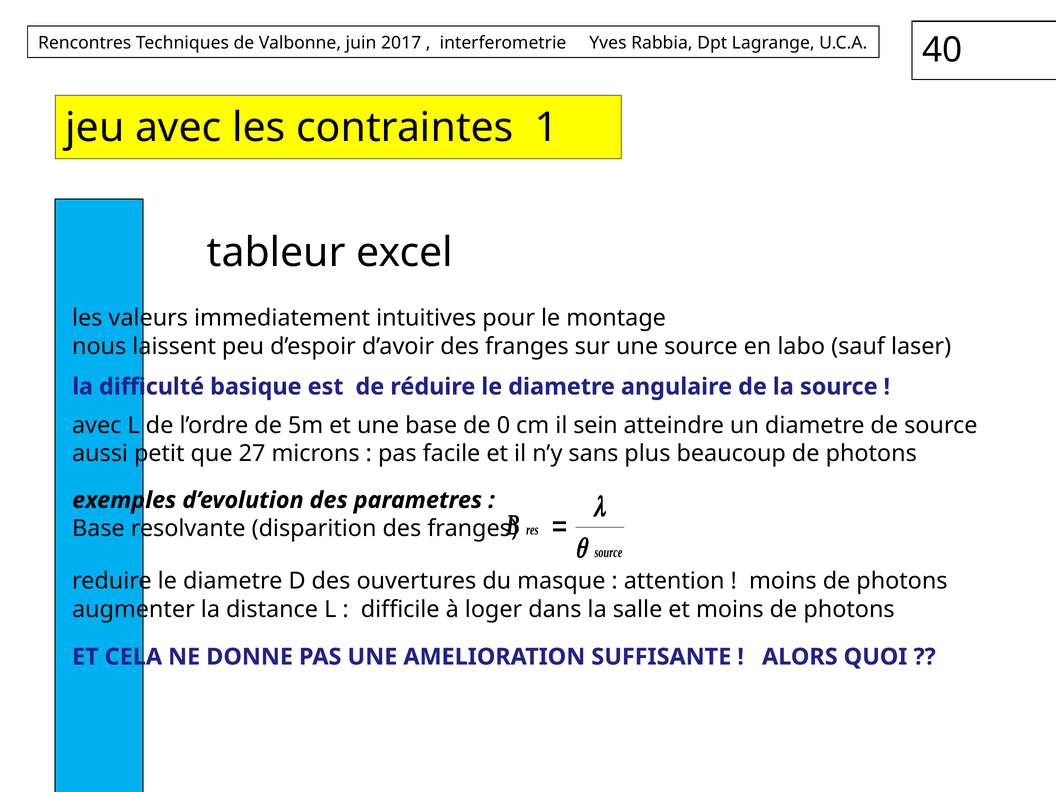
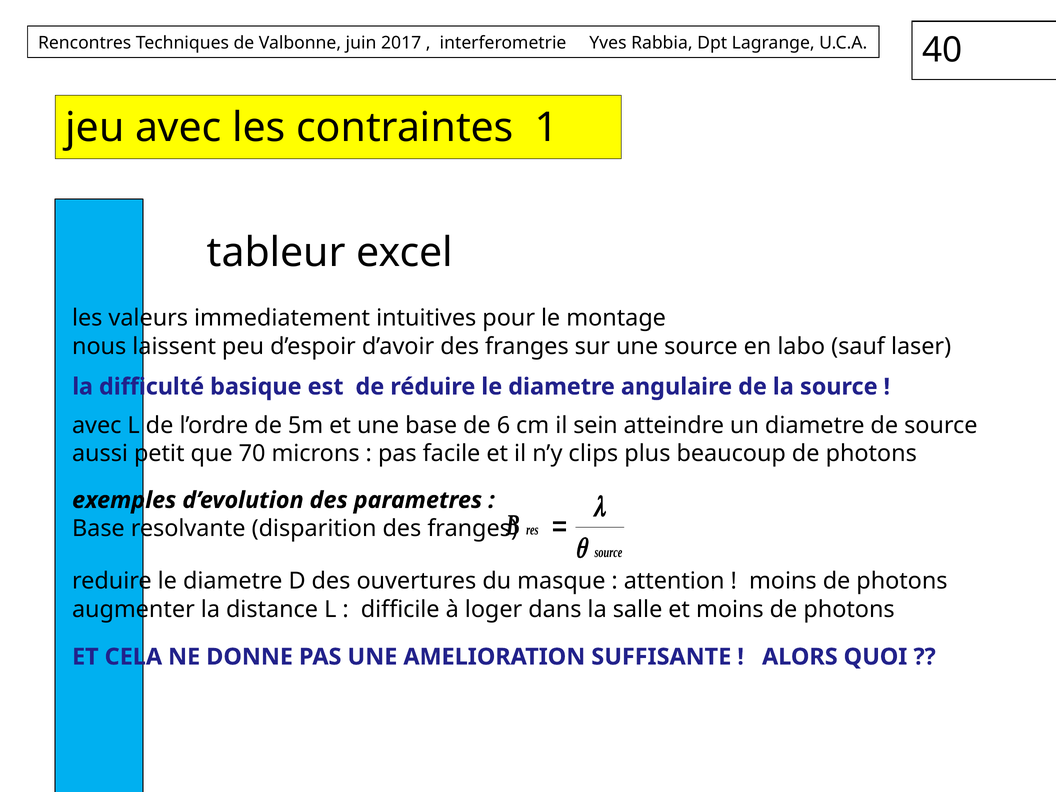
0: 0 -> 6
27: 27 -> 70
sans: sans -> clips
